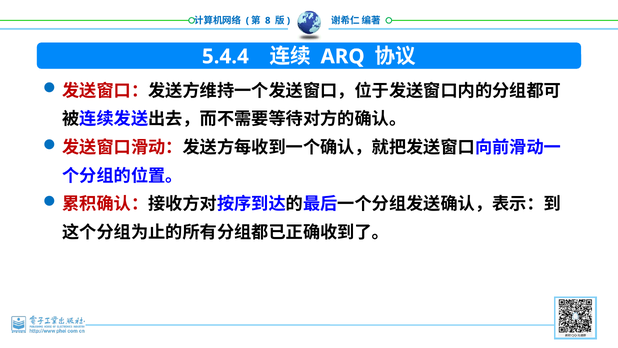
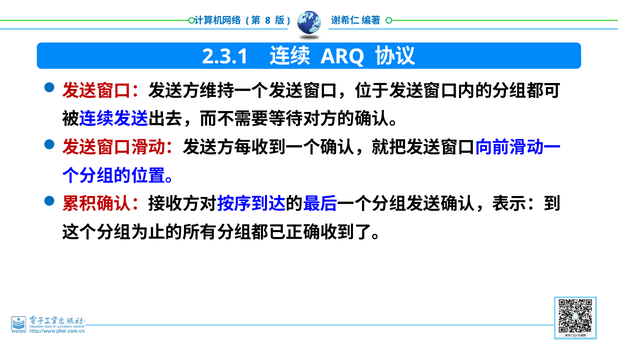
5.4.4: 5.4.4 -> 2.3.1
